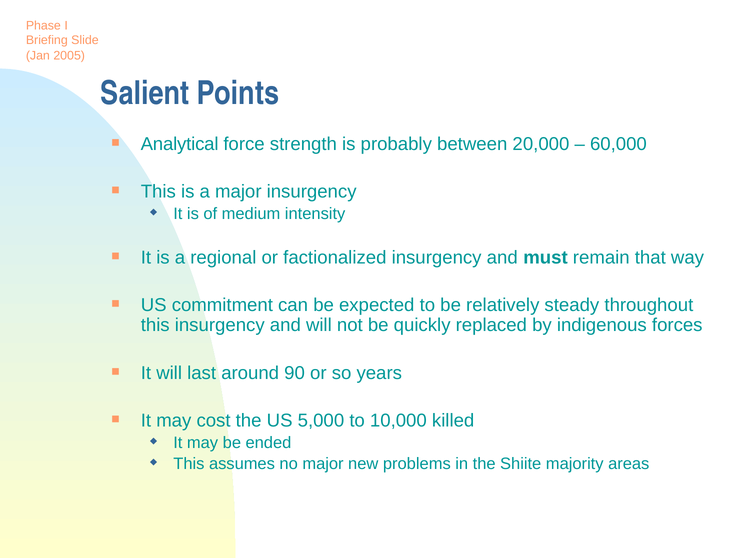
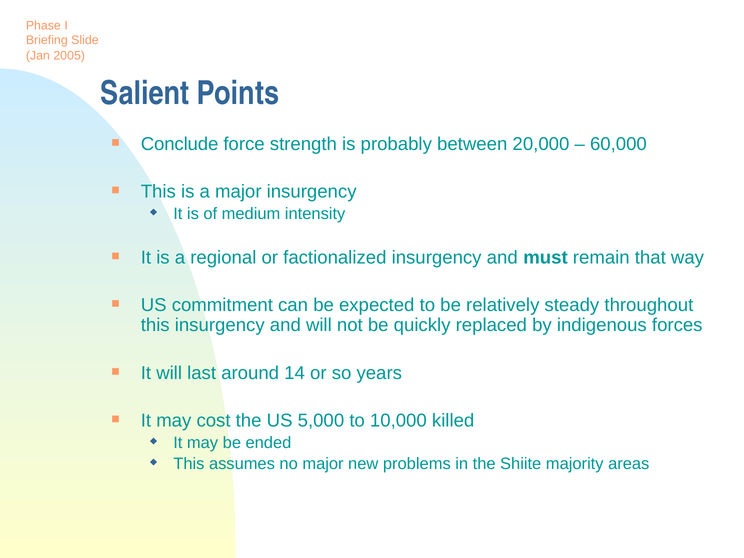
Analytical: Analytical -> Conclude
90: 90 -> 14
